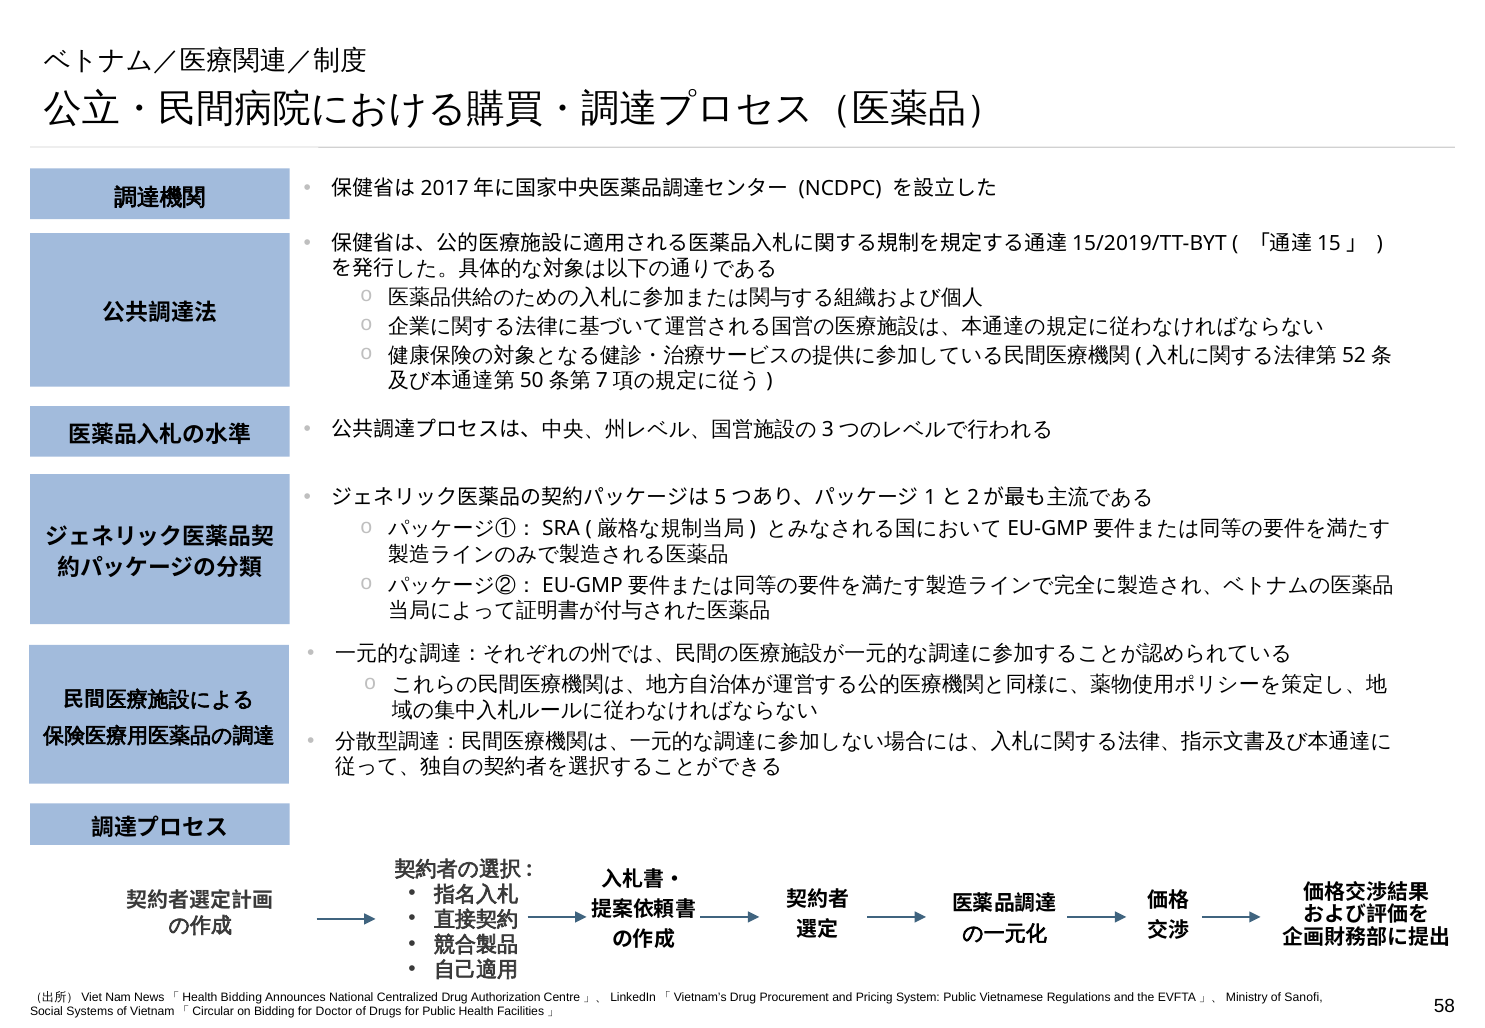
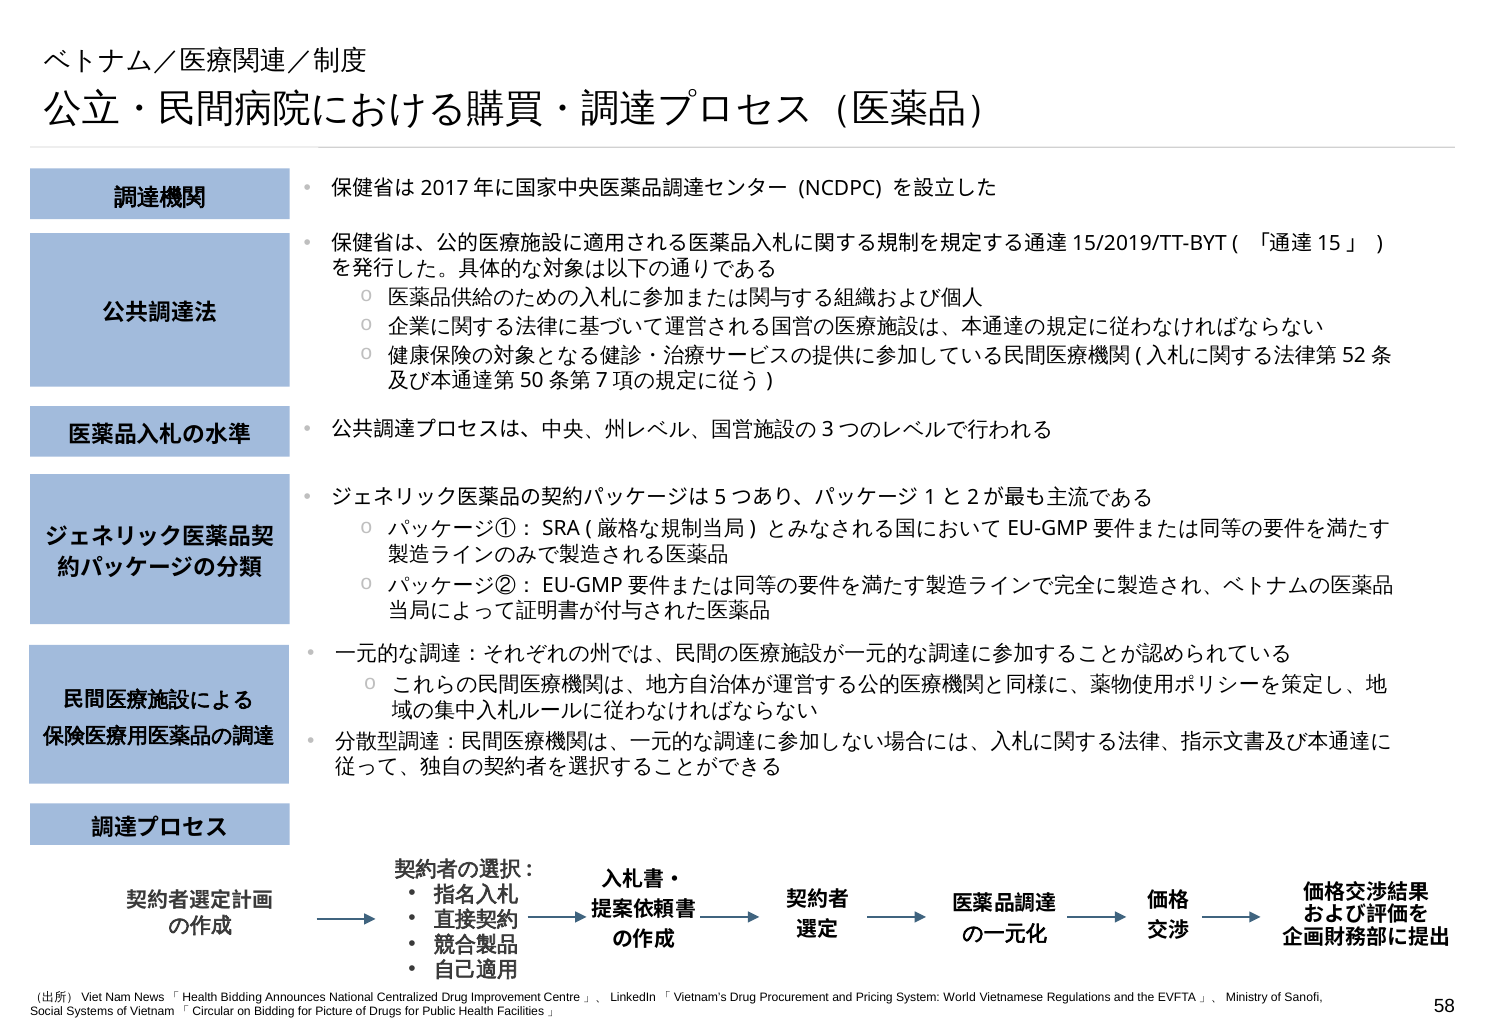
Authorization: Authorization -> Improvement
System Public: Public -> World
Doctor: Doctor -> Picture
